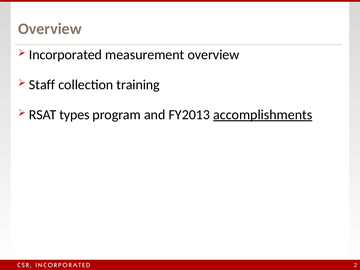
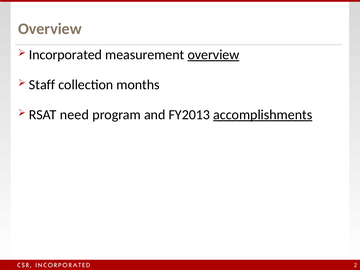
overview at (213, 55) underline: none -> present
training: training -> months
types: types -> need
